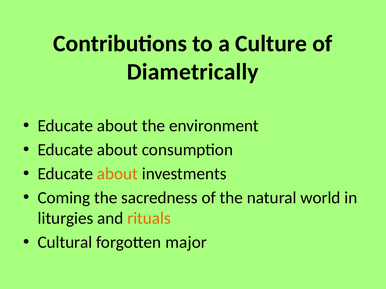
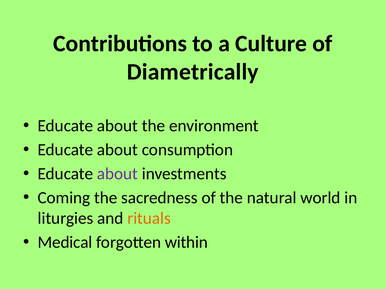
about at (117, 174) colour: orange -> purple
Cultural: Cultural -> Medical
major: major -> within
